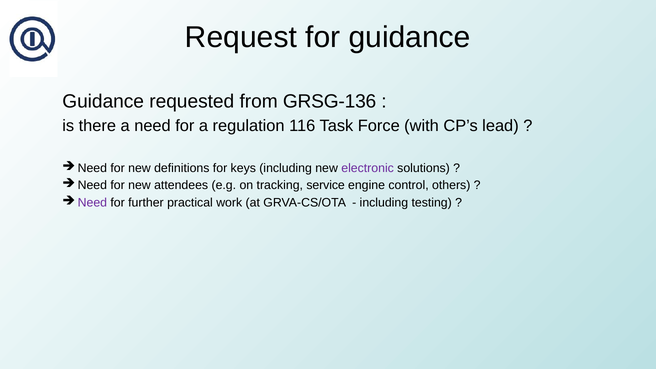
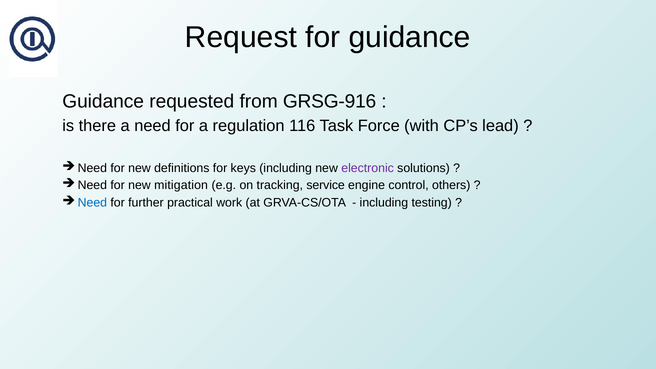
GRSG-136: GRSG-136 -> GRSG-916
attendees: attendees -> mitigation
Need at (92, 203) colour: purple -> blue
